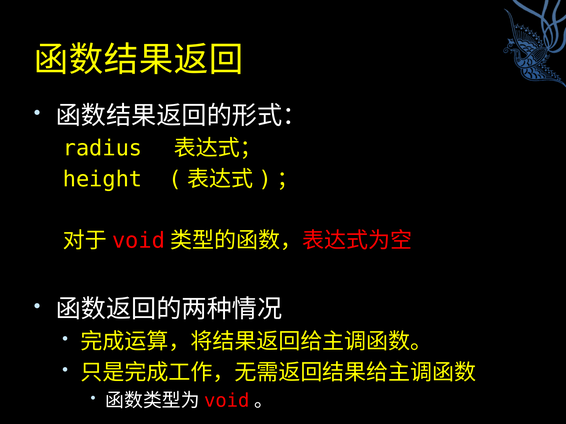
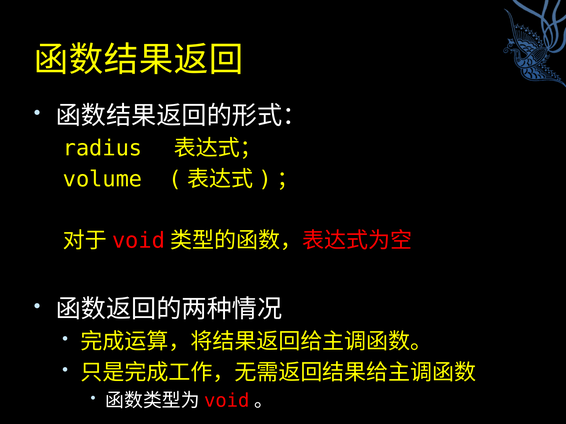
height: height -> volume
